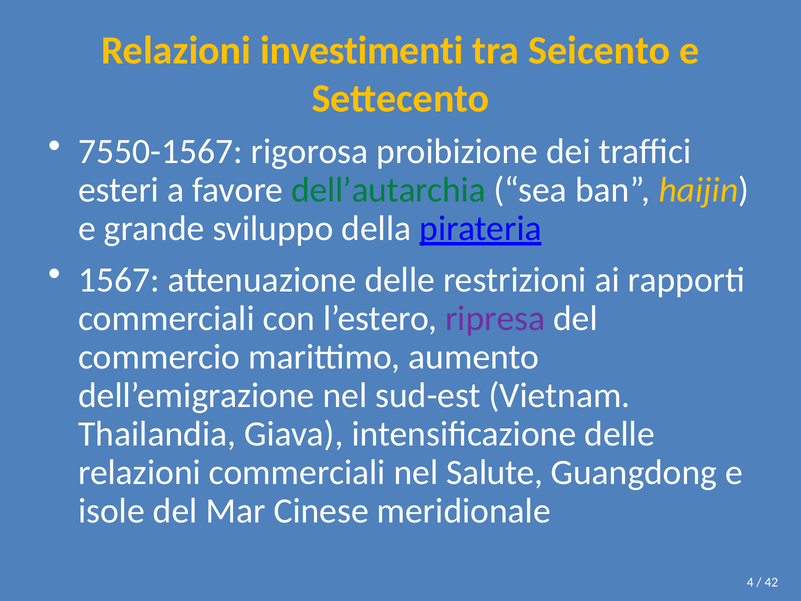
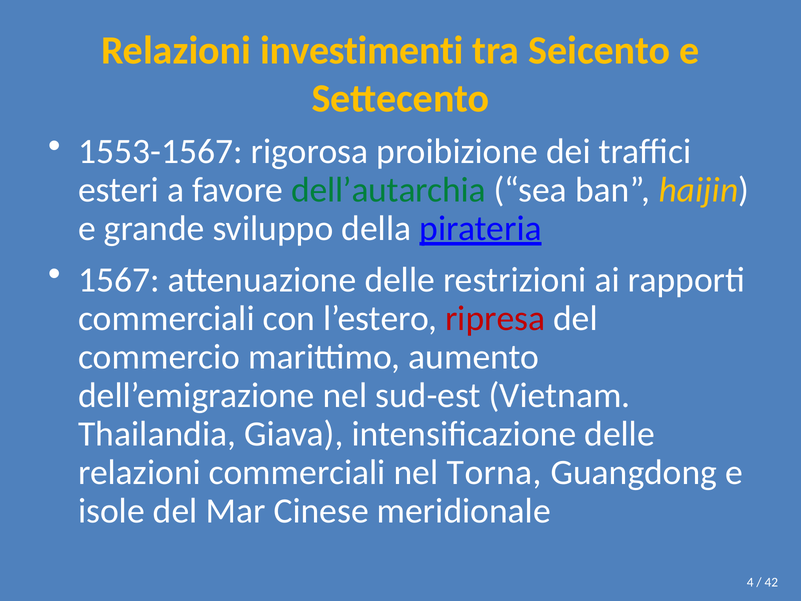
7550-1567: 7550-1567 -> 1553-1567
ripresa colour: purple -> red
Salute: Salute -> Torna
